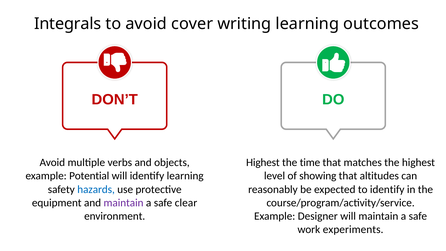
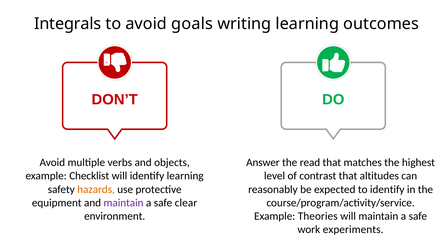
cover: cover -> goals
Highest at (263, 162): Highest -> Answer
time: time -> read
Potential: Potential -> Checklist
showing: showing -> contrast
hazards colour: blue -> orange
Designer: Designer -> Theories
